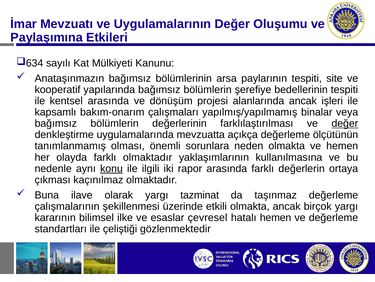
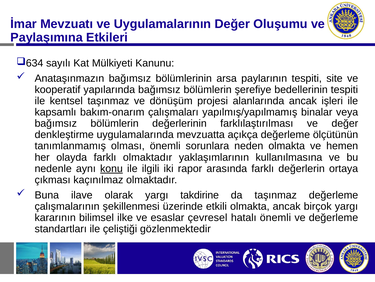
kentsel arasında: arasında -> taşınmaz
değer at (345, 123) underline: present -> none
tazminat: tazminat -> takdirine
hatalı hemen: hemen -> önemli
